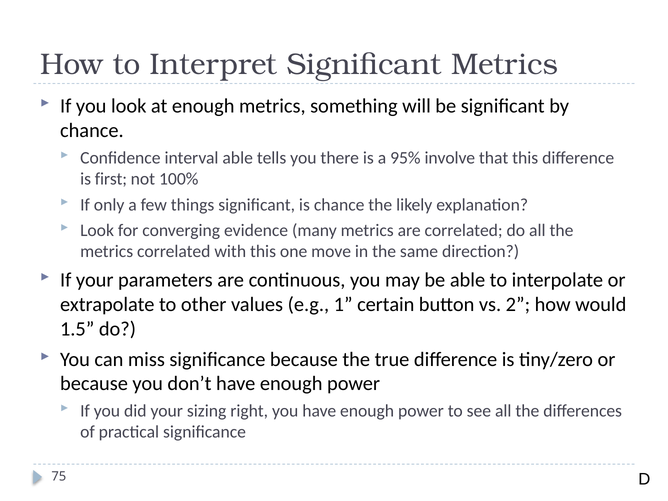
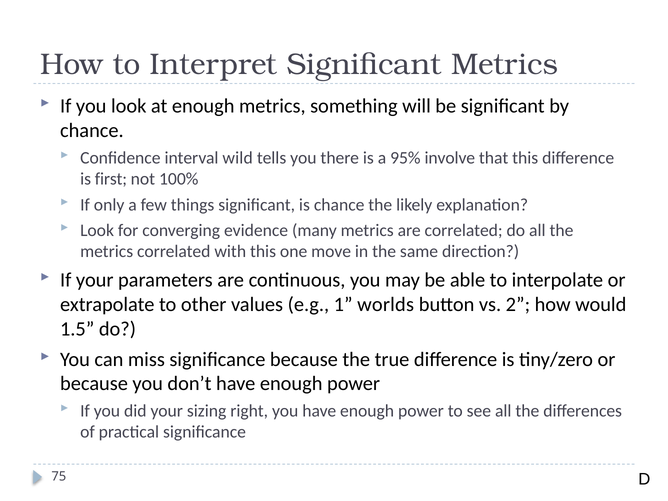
interval able: able -> wild
certain: certain -> worlds
